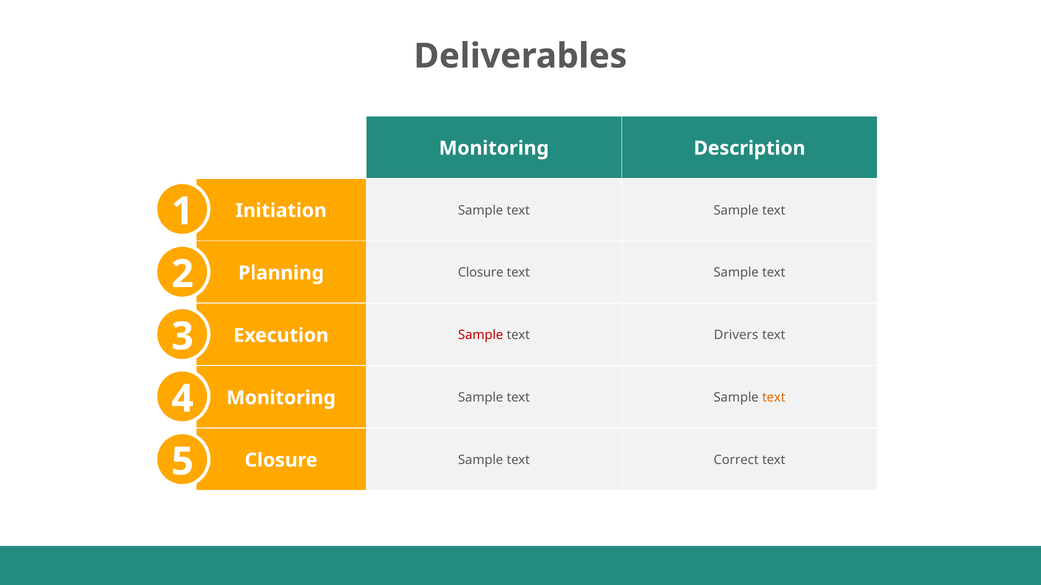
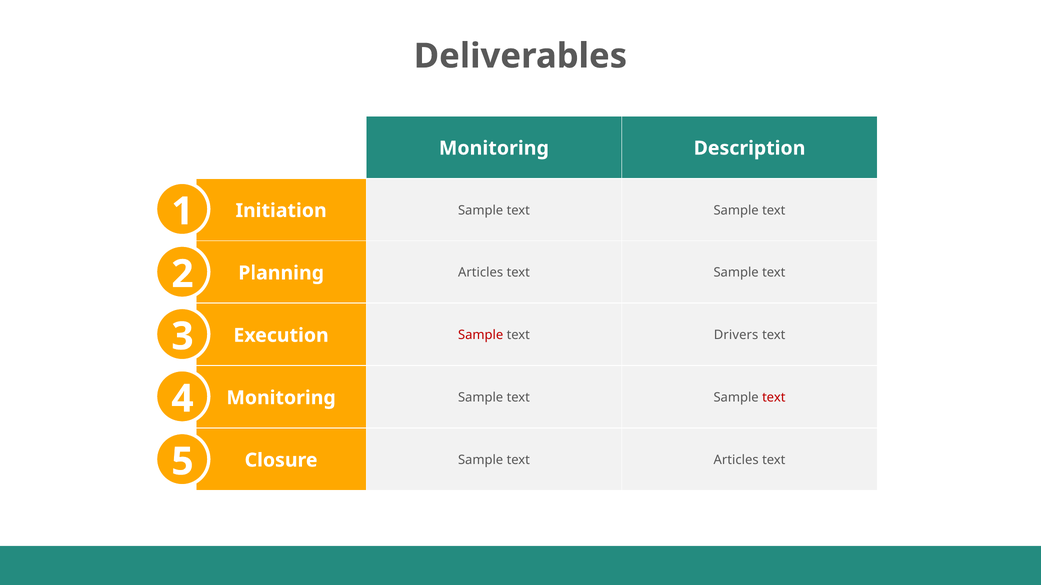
Planning Closure: Closure -> Articles
text at (774, 398) colour: orange -> red
text Correct: Correct -> Articles
